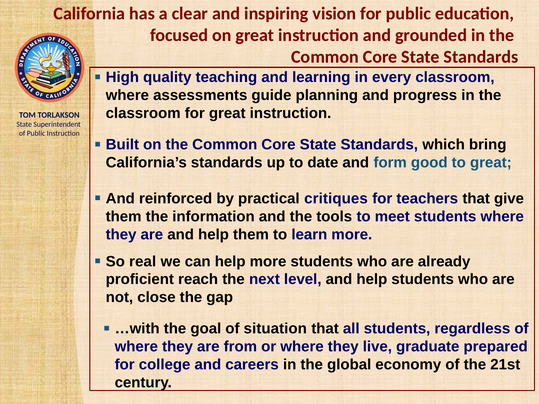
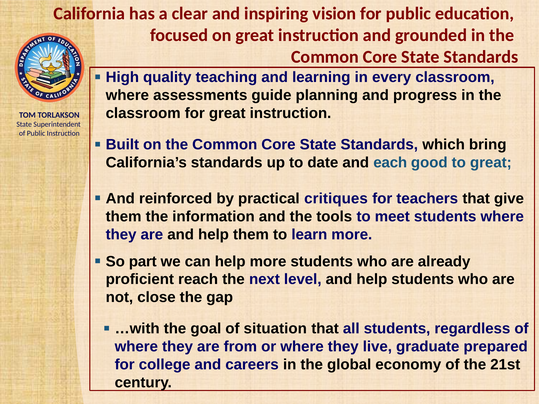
form: form -> each
real: real -> part
